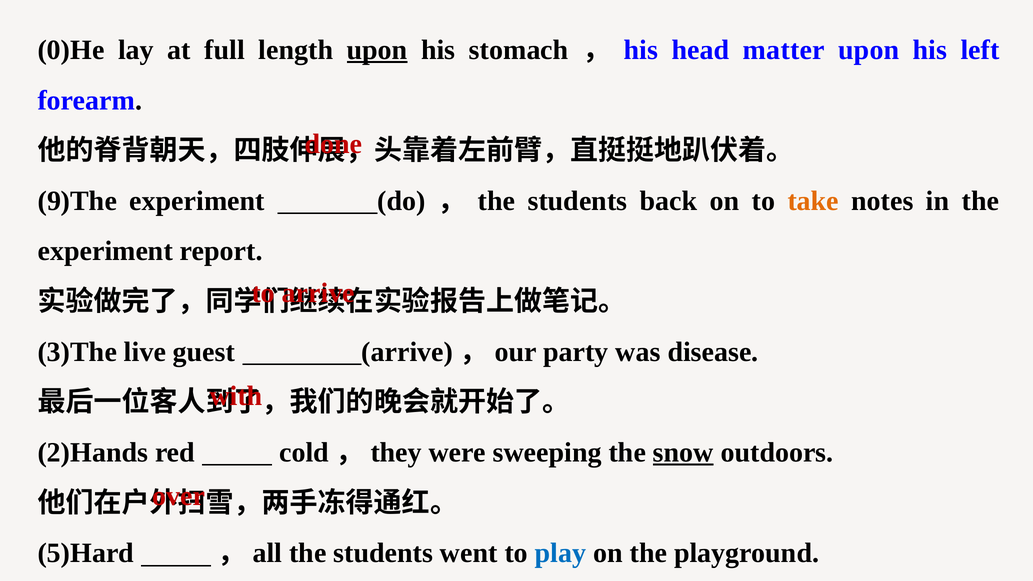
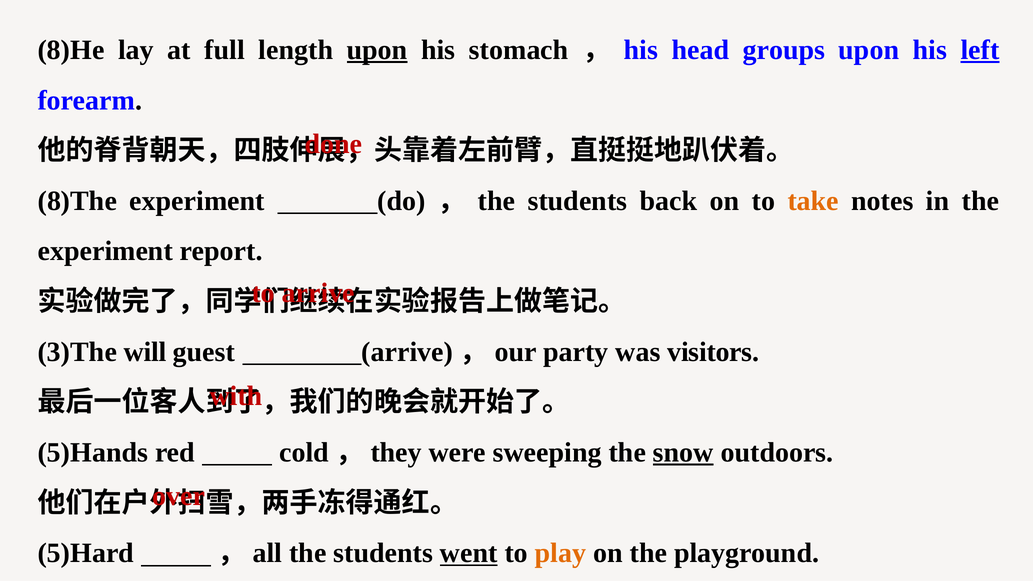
0)He: 0)He -> 8)He
matter: matter -> groups
left underline: none -> present
9)The: 9)The -> 8)The
live: live -> will
disease: disease -> visitors
2)Hands: 2)Hands -> 5)Hands
went underline: none -> present
play colour: blue -> orange
